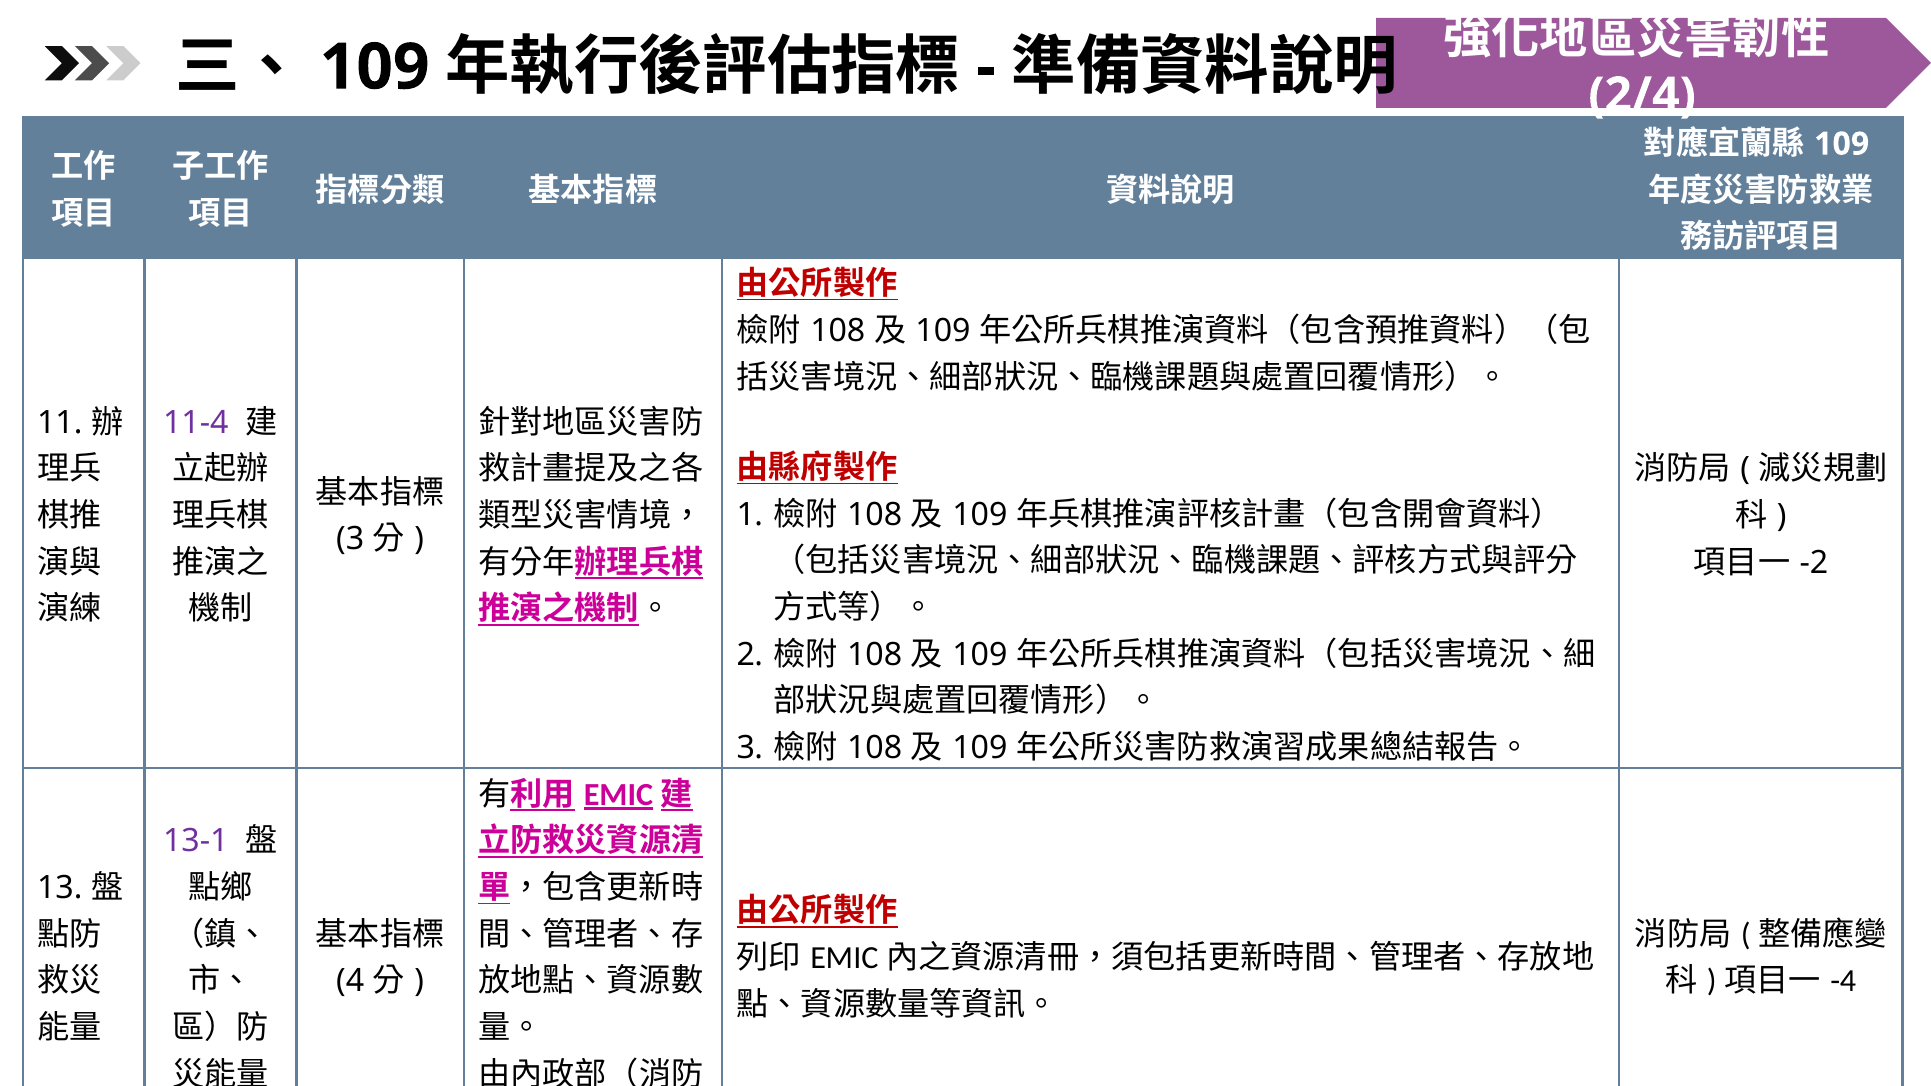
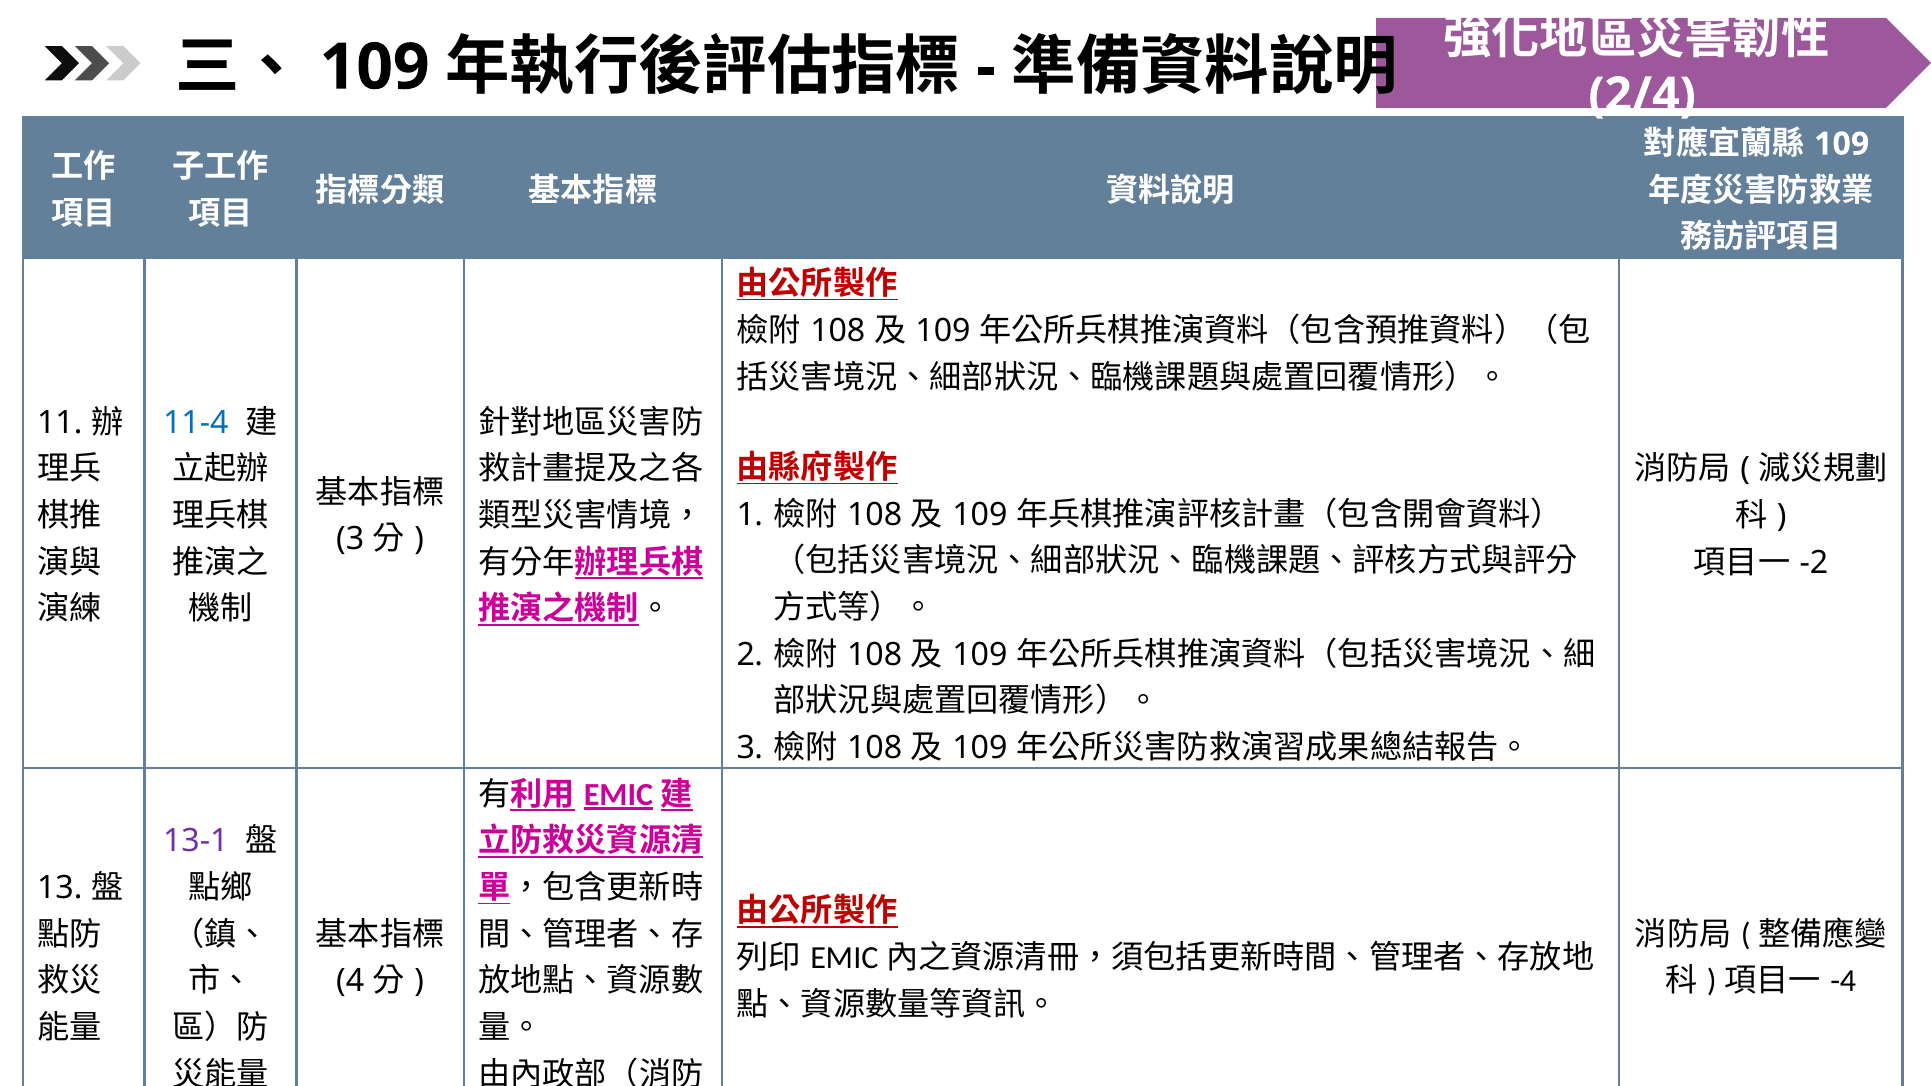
11-4 colour: purple -> blue
